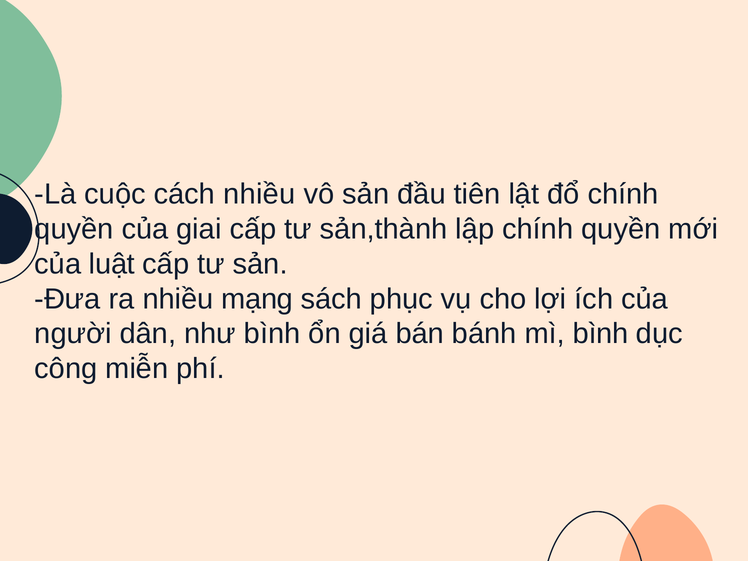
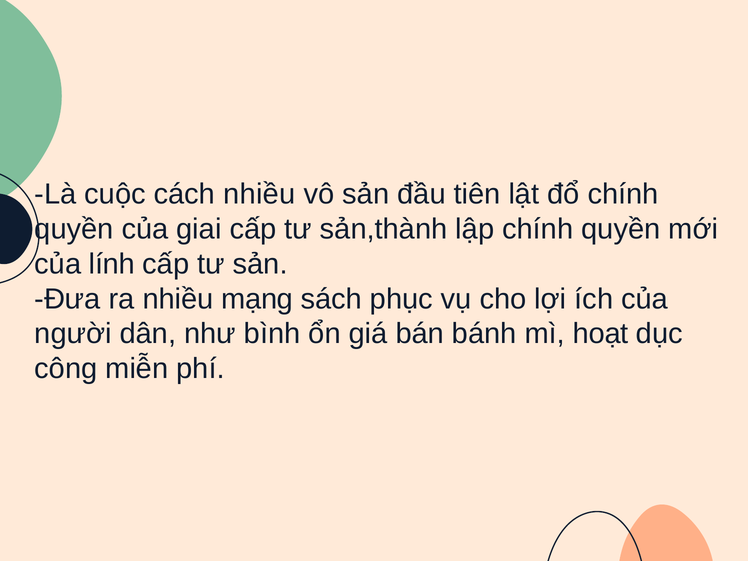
luật: luật -> lính
mì bình: bình -> hoạt
